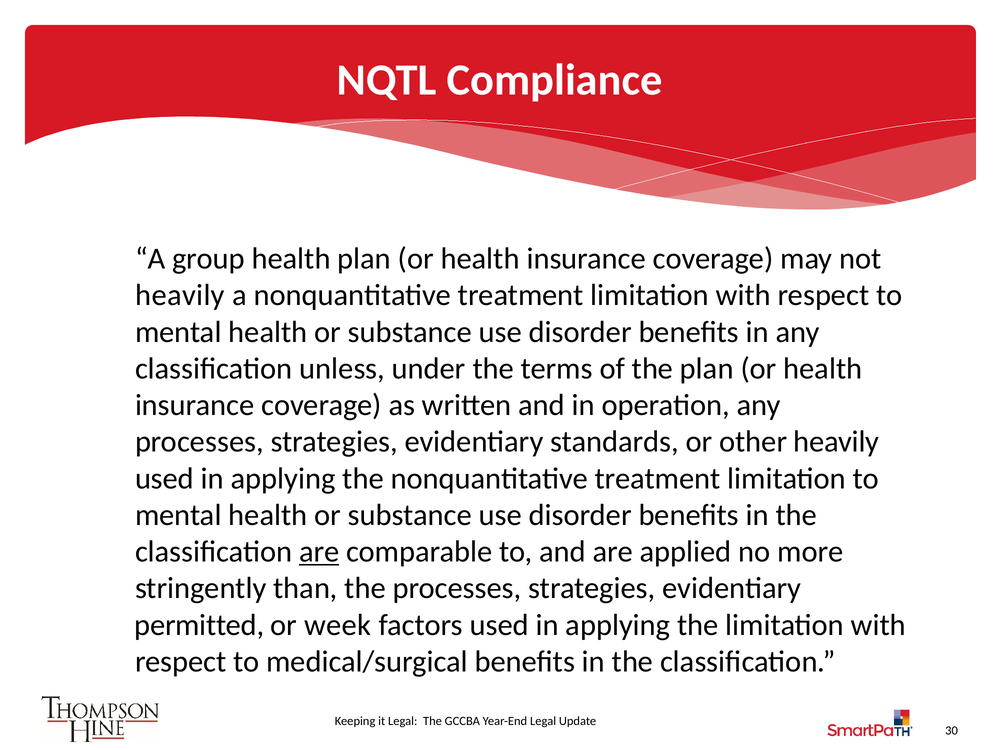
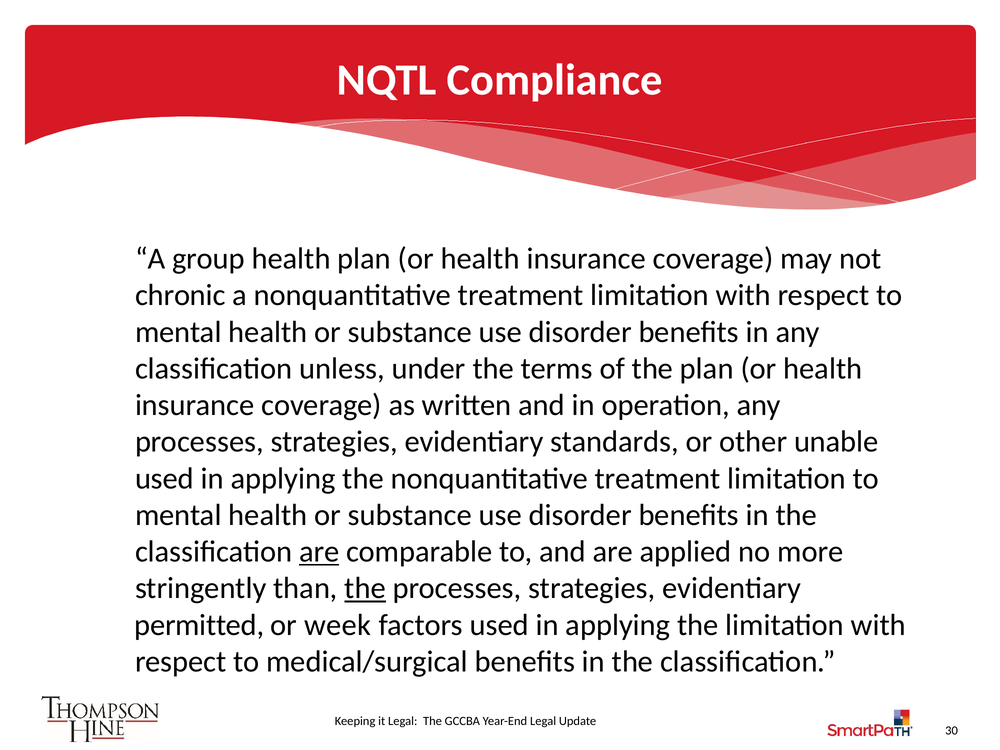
heavily at (180, 295): heavily -> chronic
other heavily: heavily -> unable
the at (365, 588) underline: none -> present
